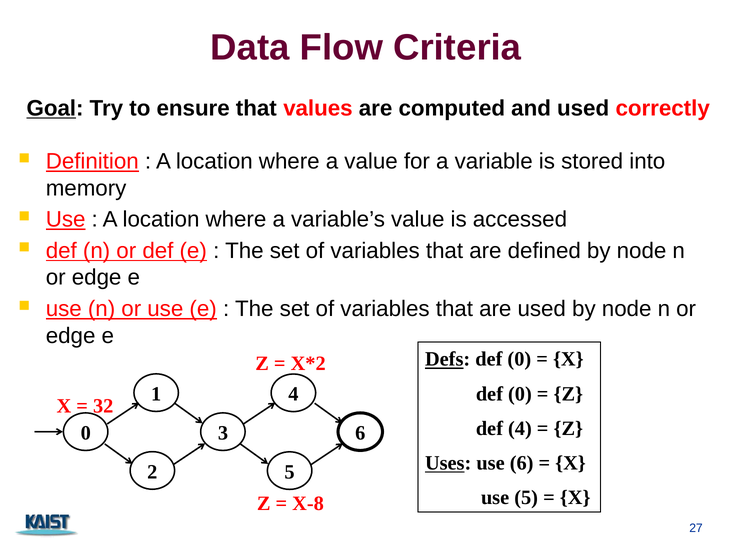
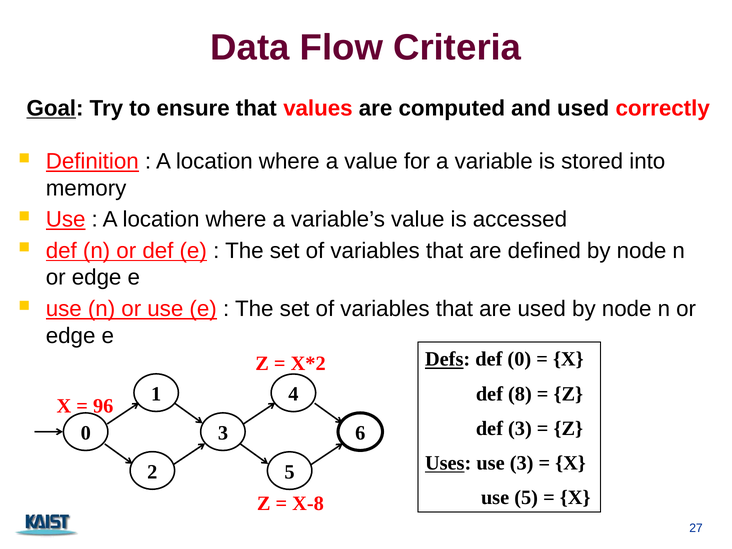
0 at (520, 394): 0 -> 8
32: 32 -> 96
def 4: 4 -> 3
use 6: 6 -> 3
